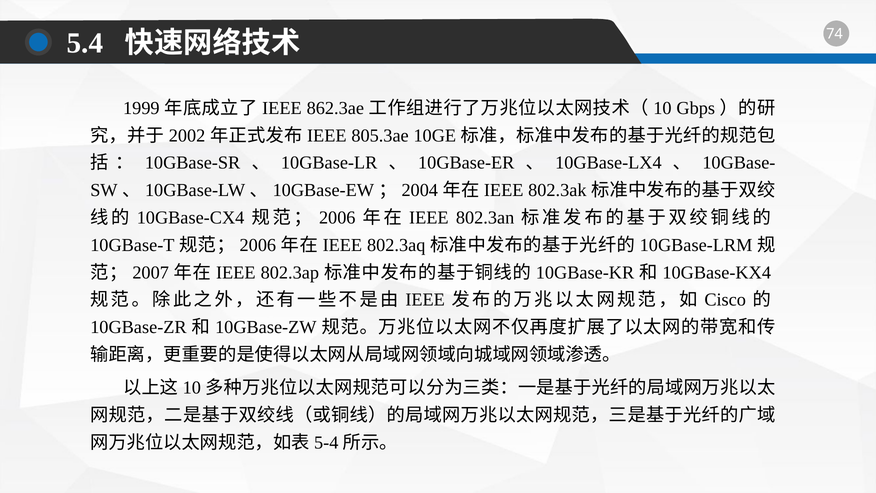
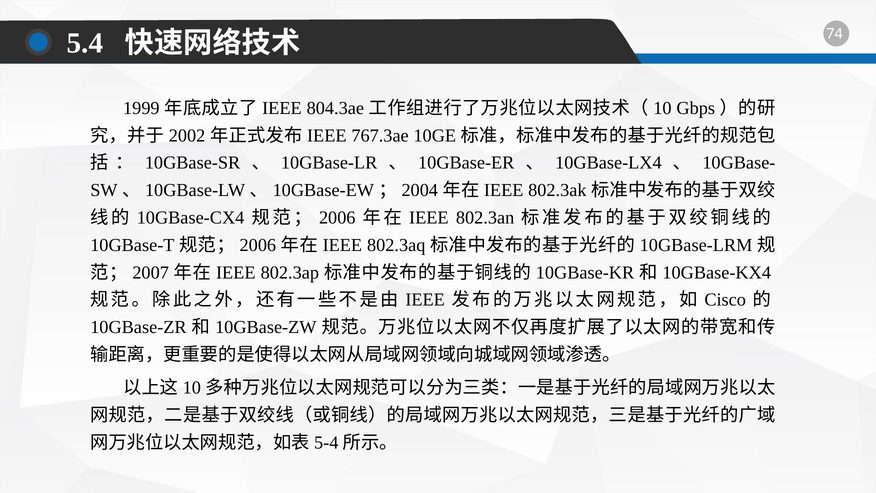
862.3ae: 862.3ae -> 804.3ae
805.3ae: 805.3ae -> 767.3ae
